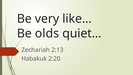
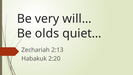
like…: like… -> will…
